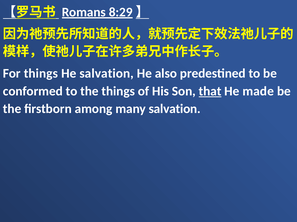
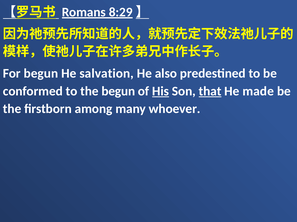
For things: things -> begun
the things: things -> begun
His underline: none -> present
many salvation: salvation -> whoever
